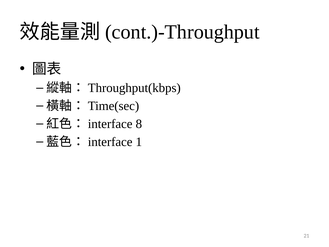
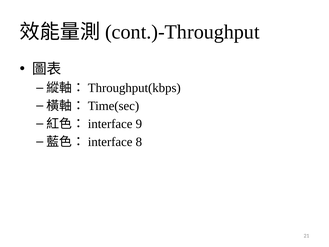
8: 8 -> 9
1: 1 -> 8
